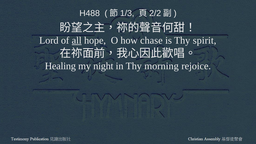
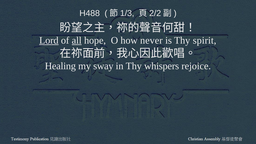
Lord underline: none -> present
chase: chase -> never
night: night -> sway
morning: morning -> whispers
